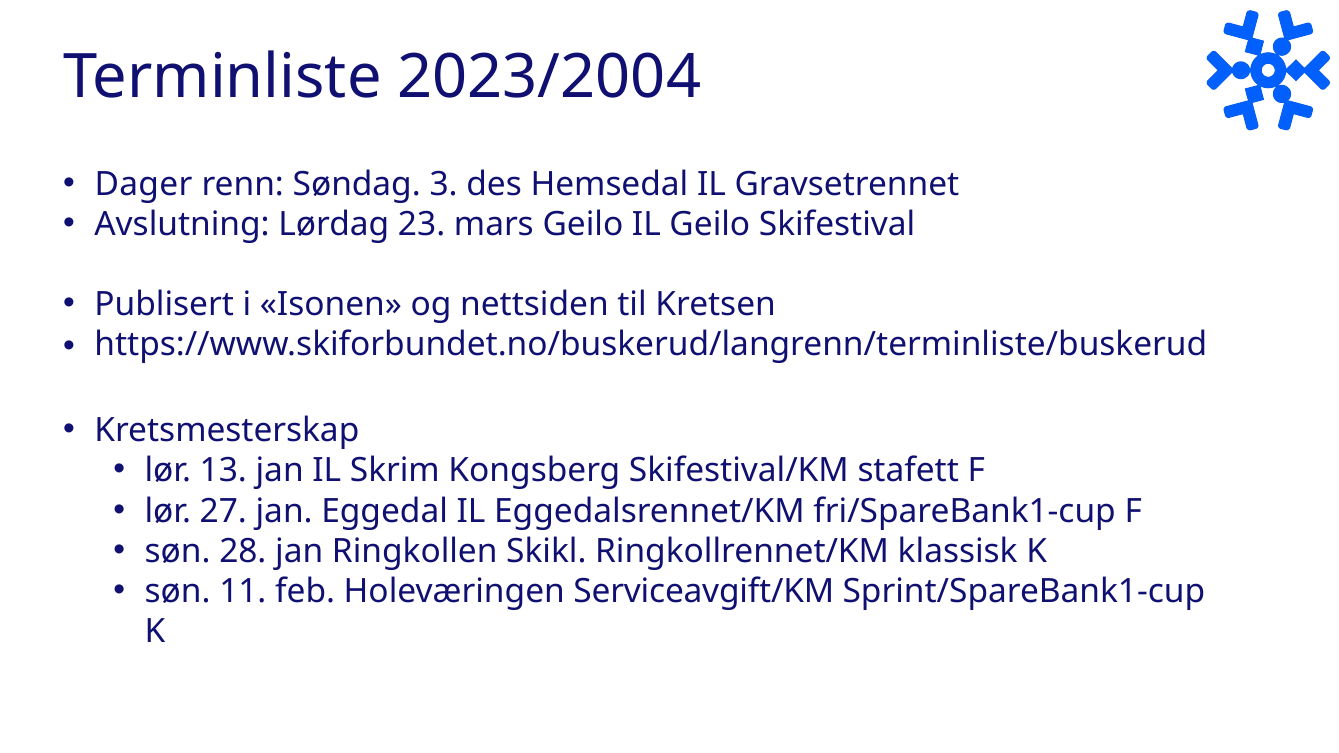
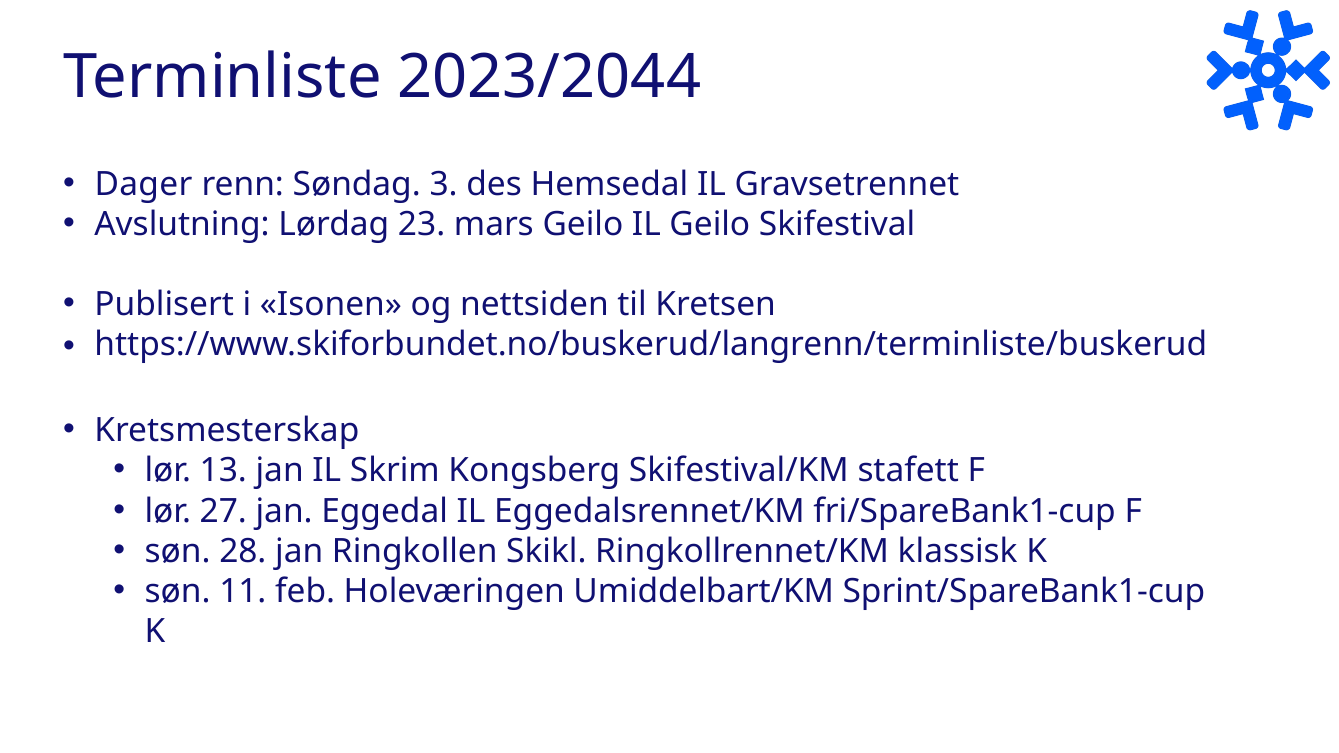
2023/2004: 2023/2004 -> 2023/2044
Serviceavgift/KM: Serviceavgift/KM -> Umiddelbart/KM
